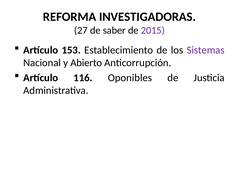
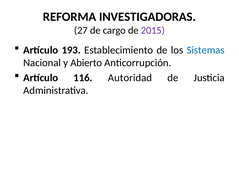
saber: saber -> cargo
153: 153 -> 193
Sistemas colour: purple -> blue
Oponibles: Oponibles -> Autoridad
